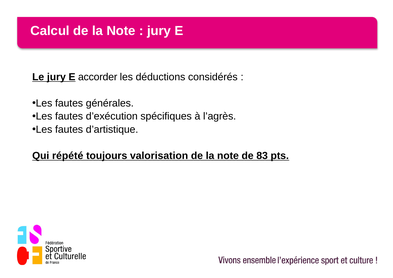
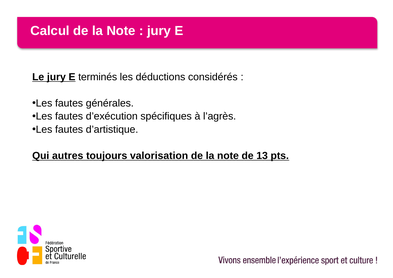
accorder: accorder -> terminés
répété: répété -> autres
83: 83 -> 13
